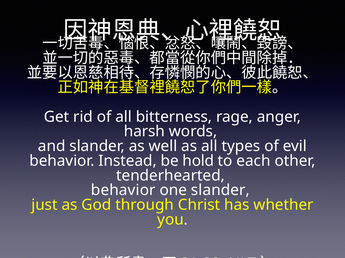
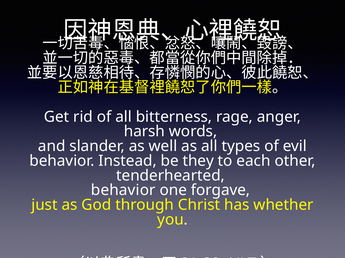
hold: hold -> they
one slander: slander -> forgave
